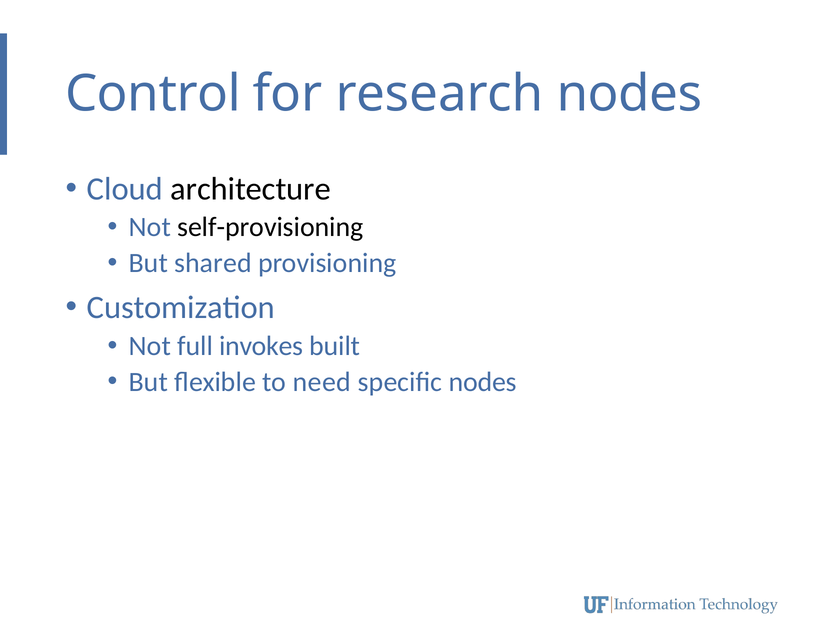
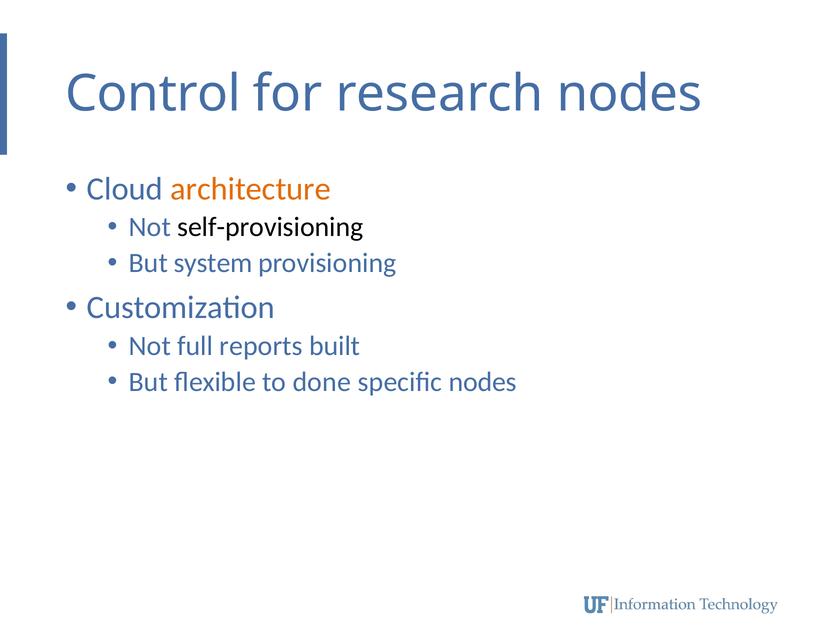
architecture colour: black -> orange
shared: shared -> system
invokes: invokes -> reports
need: need -> done
